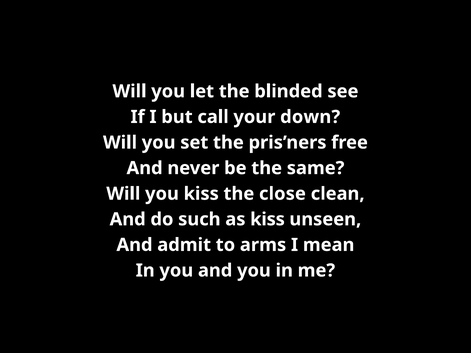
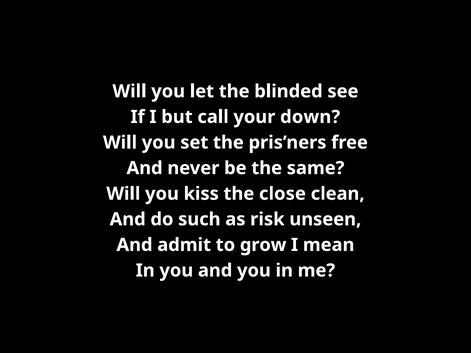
as kiss: kiss -> risk
arms: arms -> grow
